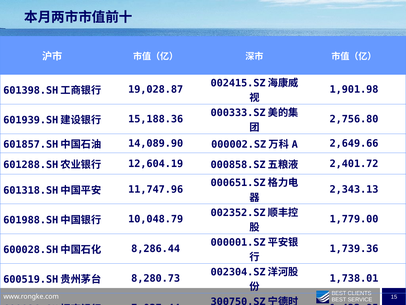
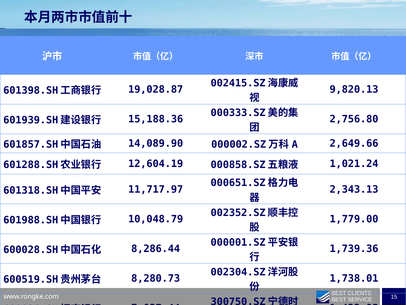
1,901.98: 1,901.98 -> 9,820.13
2,401.72: 2,401.72 -> 1,021.24
11,747.96: 11,747.96 -> 11,717.97
